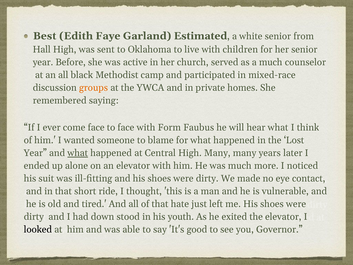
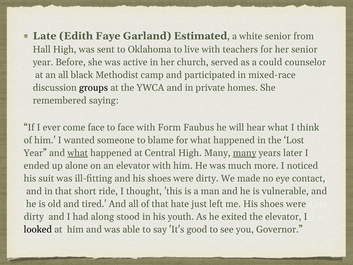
Best: Best -> Late
children: children -> teachers
a much: much -> could
groups colour: orange -> black
many at (245, 153) underline: none -> present
down: down -> along
